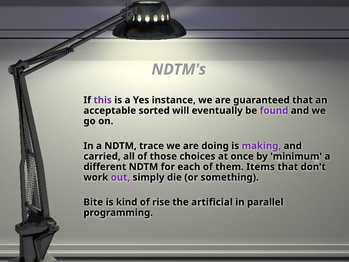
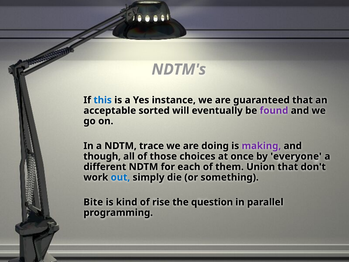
this colour: purple -> blue
carried: carried -> though
minimum: minimum -> everyone
Items: Items -> Union
out colour: purple -> blue
artificial: artificial -> question
